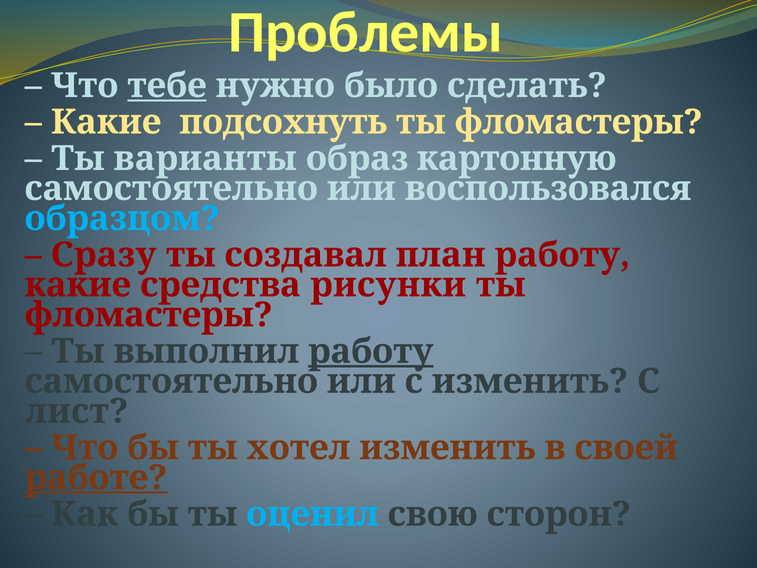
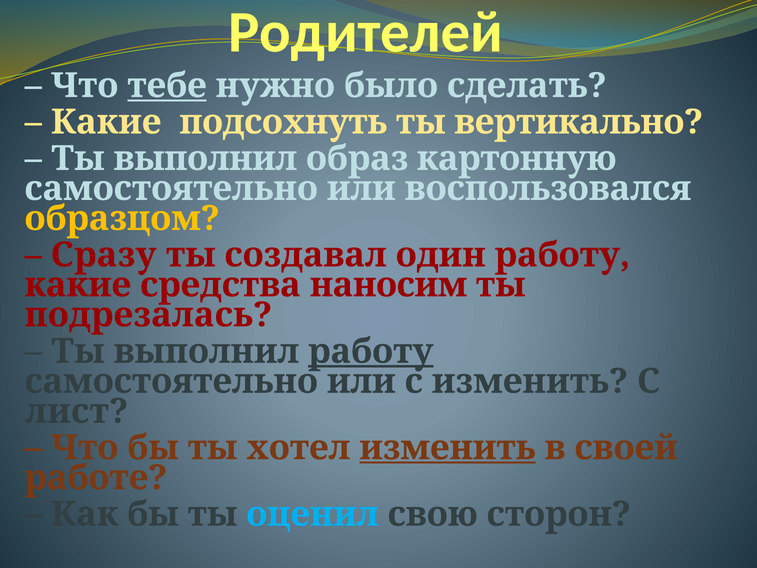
Проблемы: Проблемы -> Родителей
фломастеры at (579, 122): фломастеры -> вертикально
варианты at (205, 158): варианты -> выполнил
образцом colour: light blue -> yellow
план: план -> один
рисунки: рисунки -> наносим
фломастеры at (149, 315): фломастеры -> подрезалась
изменить at (447, 448) underline: none -> present
работе underline: present -> none
